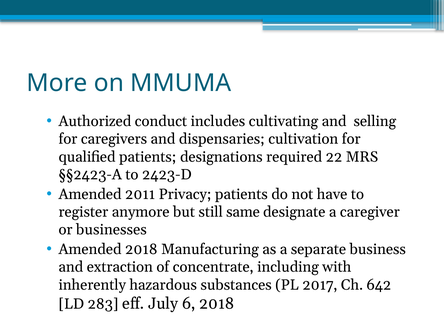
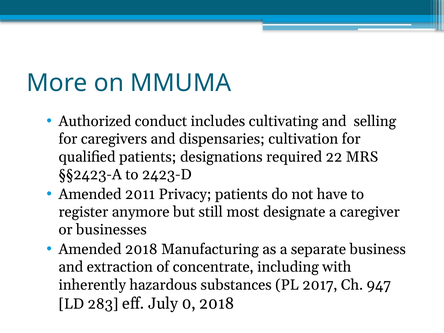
same: same -> most
642: 642 -> 947
6: 6 -> 0
